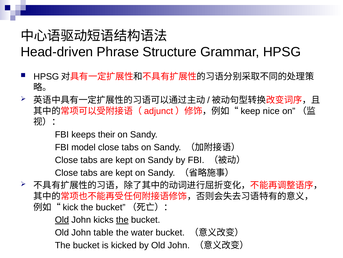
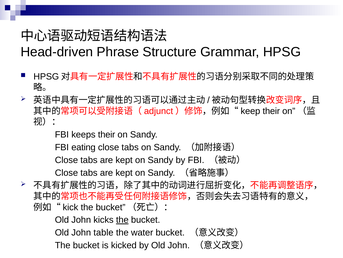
nice at (271, 111): nice -> their
model: model -> eating
Old at (62, 219) underline: present -> none
